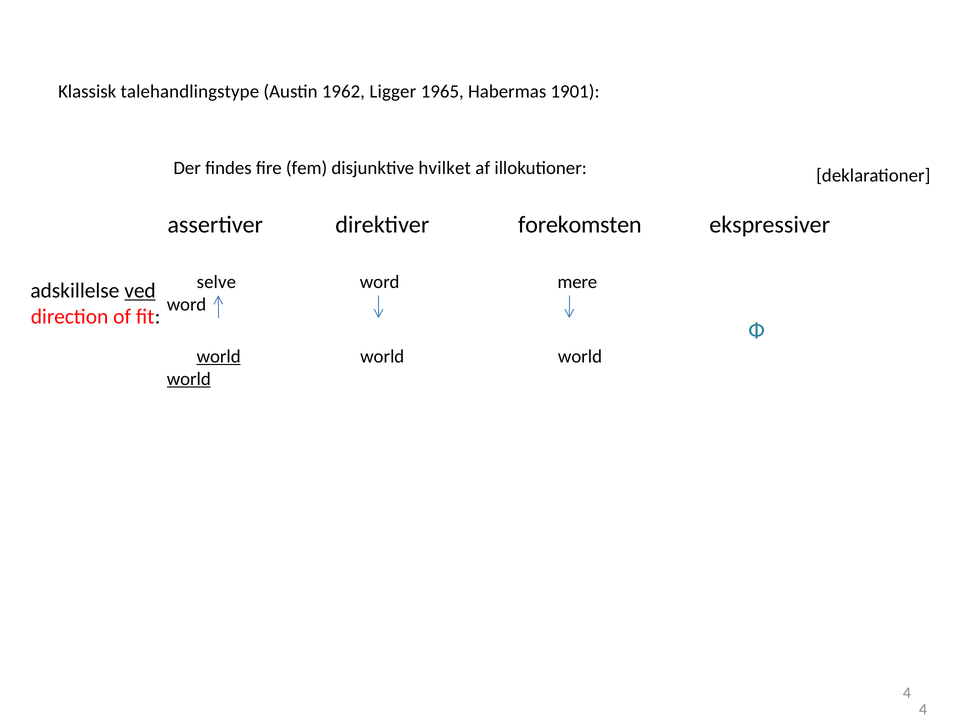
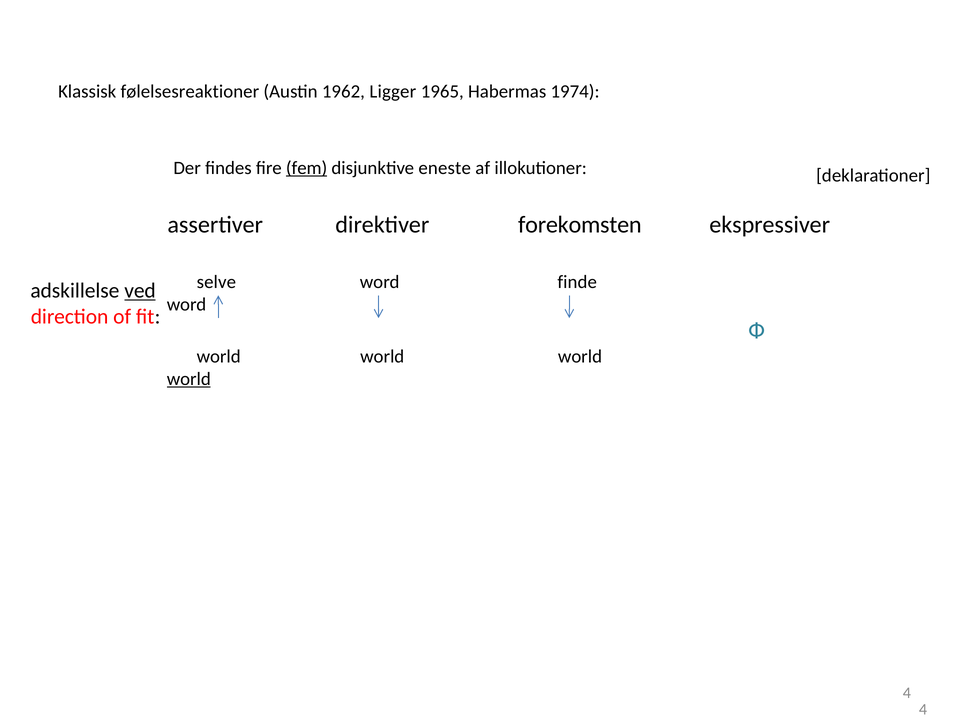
talehandlingstype: talehandlingstype -> følelsesreaktioner
1901: 1901 -> 1974
fem underline: none -> present
hvilket: hvilket -> eneste
mere: mere -> finde
world at (219, 357) underline: present -> none
